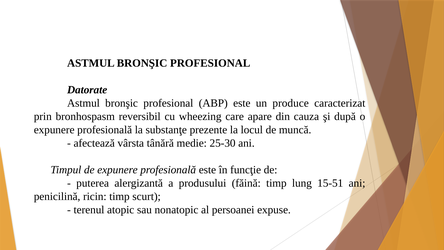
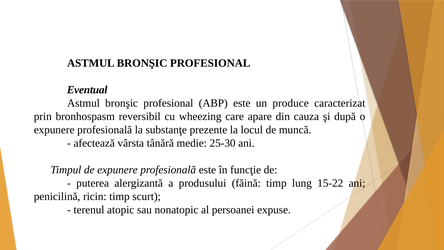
Datorate: Datorate -> Eventual
15-51: 15-51 -> 15-22
